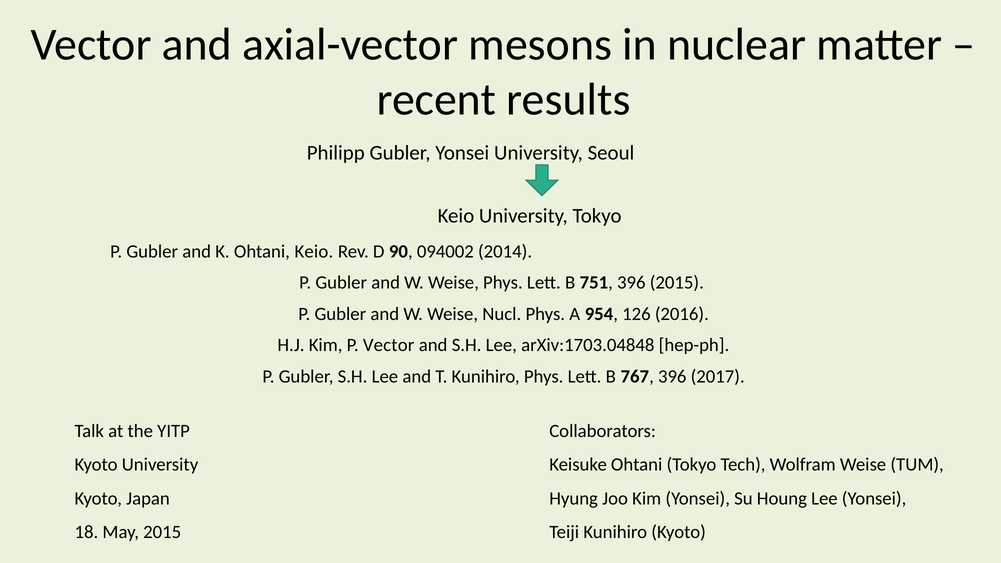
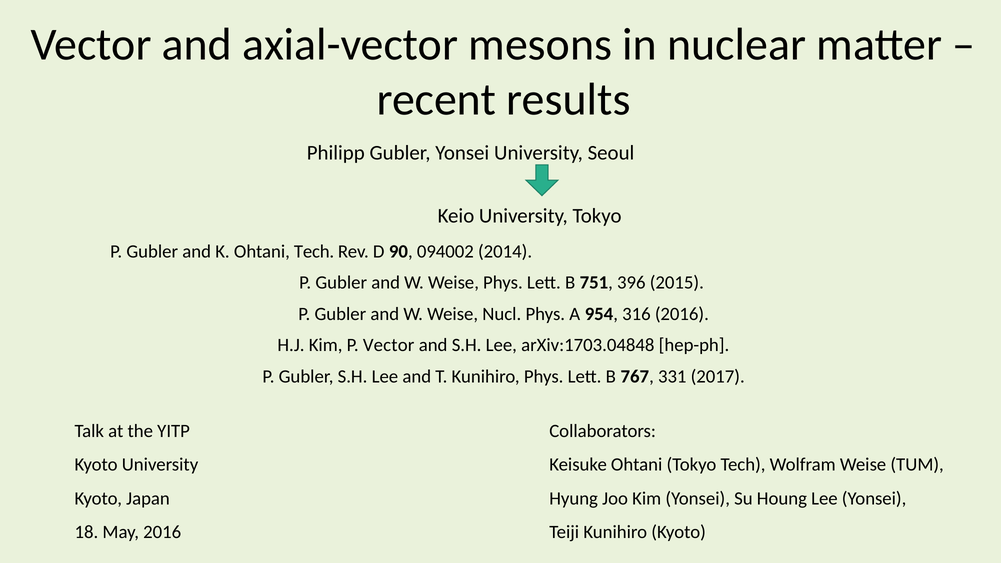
Ohtani Keio: Keio -> Tech
126: 126 -> 316
767 396: 396 -> 331
May 2015: 2015 -> 2016
